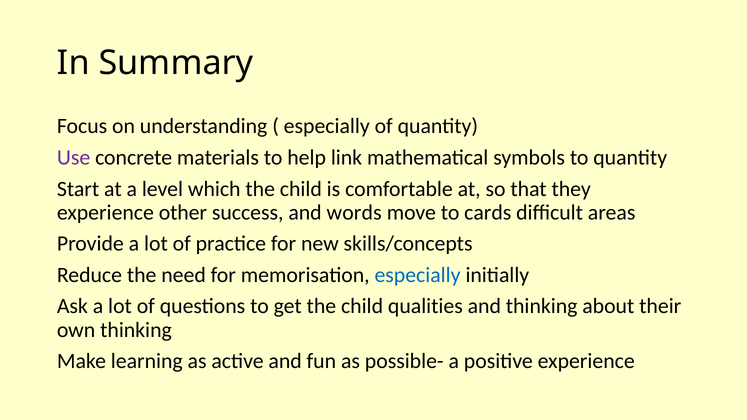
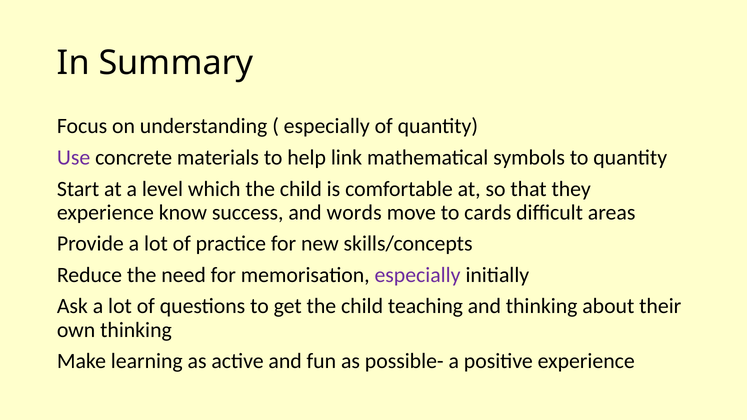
other: other -> know
especially at (418, 275) colour: blue -> purple
qualities: qualities -> teaching
